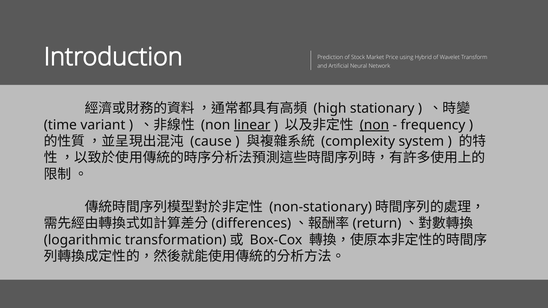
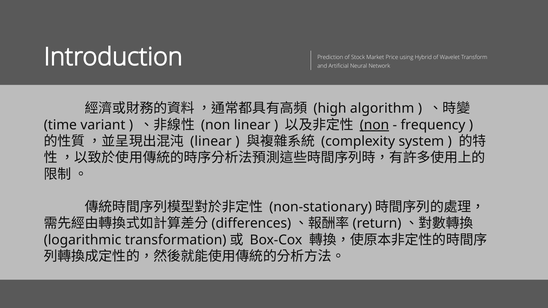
stationary: stationary -> algorithm
linear at (252, 125) underline: present -> none
cause at (211, 141): cause -> linear
